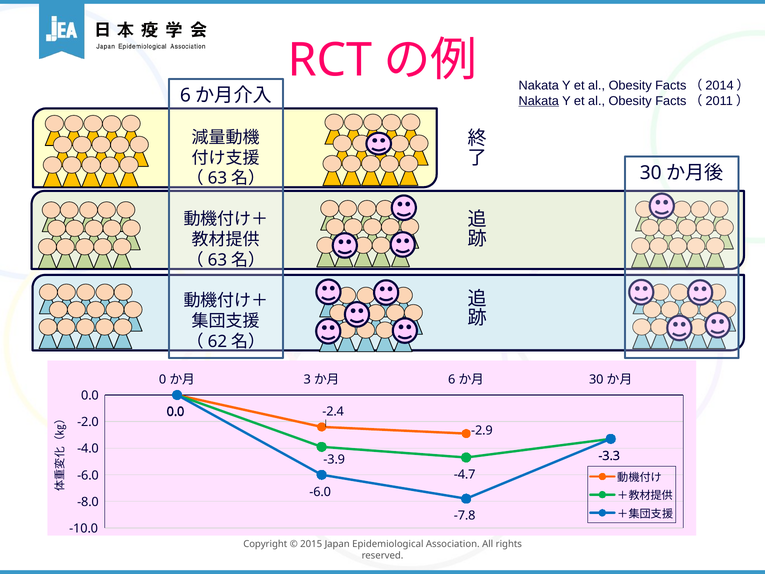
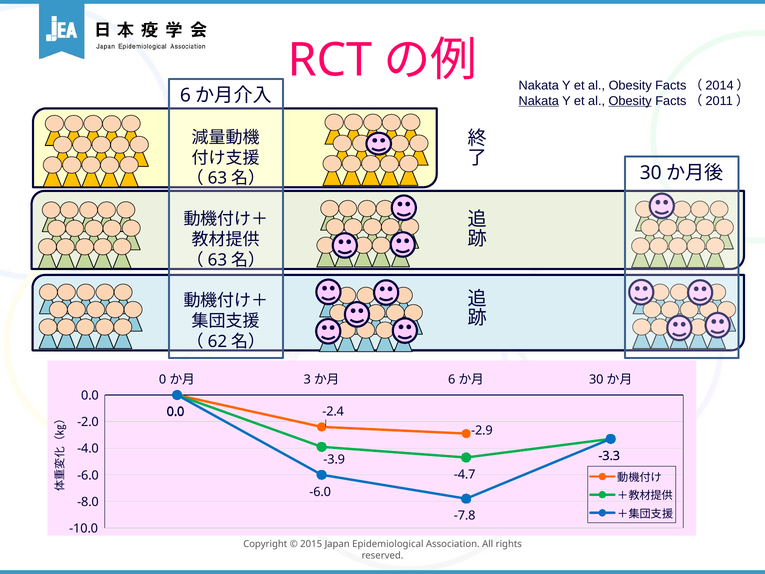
Obesity at (630, 101) underline: none -> present
